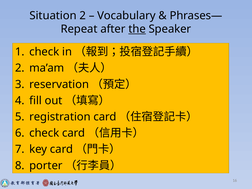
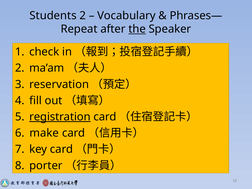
Situation: Situation -> Students
registration underline: none -> present
check at (44, 133): check -> make
